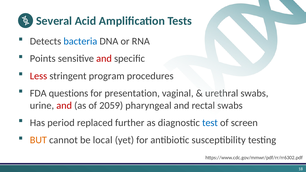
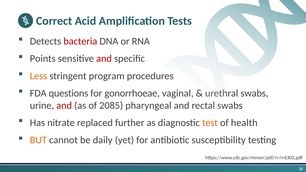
Several: Several -> Correct
bacteria colour: blue -> red
Less colour: red -> orange
presentation: presentation -> gonorrhoeae
2059: 2059 -> 2085
period: period -> nitrate
test colour: blue -> orange
screen: screen -> health
local: local -> daily
